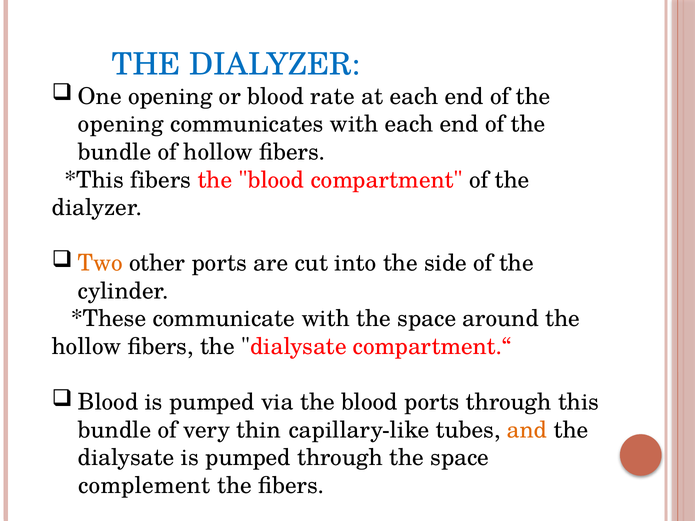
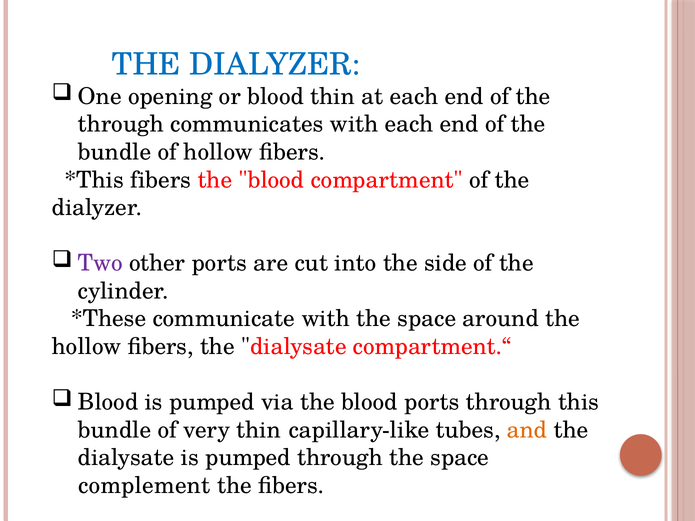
blood rate: rate -> thin
opening at (121, 124): opening -> through
Two colour: orange -> purple
